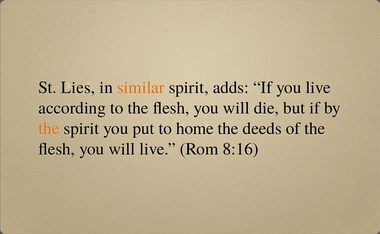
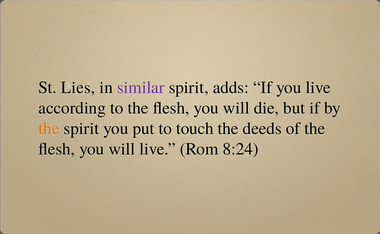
similar colour: orange -> purple
home: home -> touch
8:16: 8:16 -> 8:24
